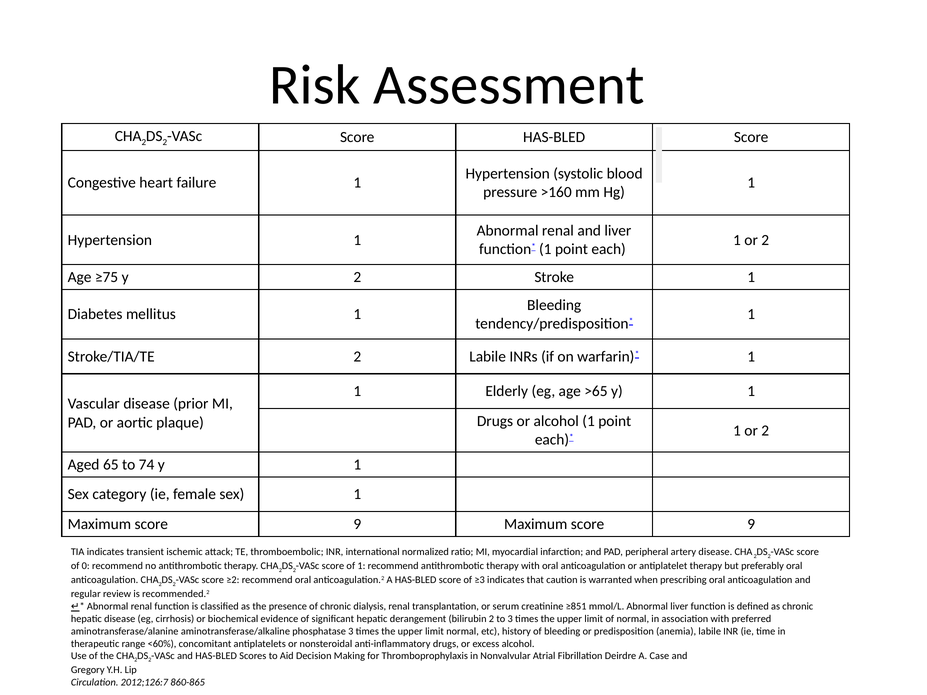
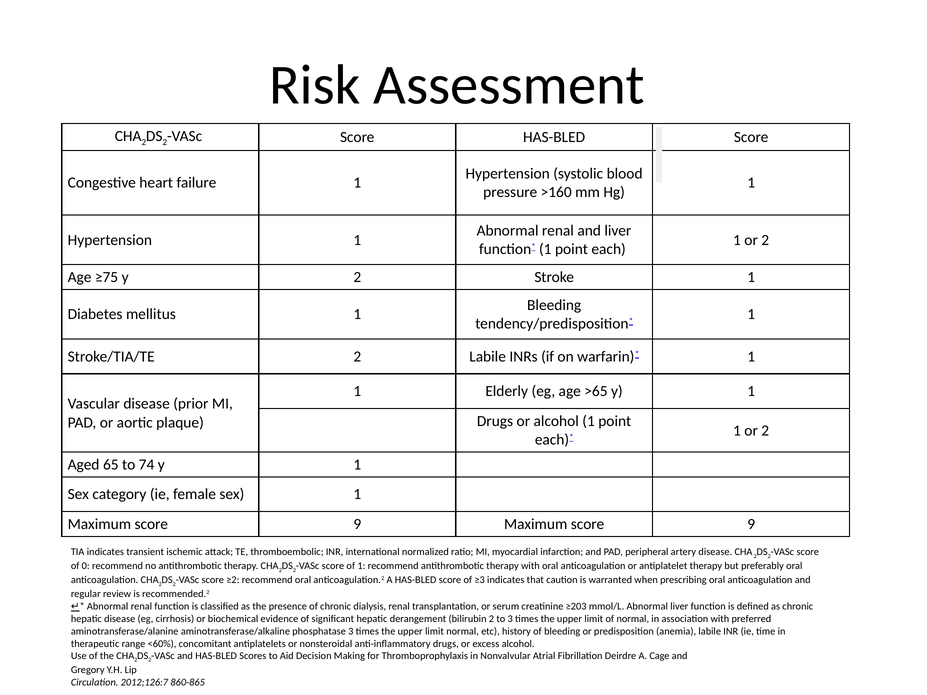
≥851: ≥851 -> ≥203
Case: Case -> Cage
